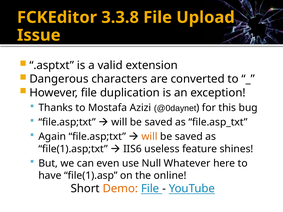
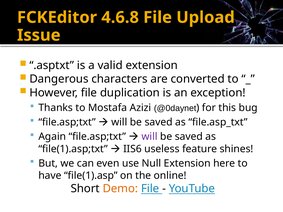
3.3.8: 3.3.8 -> 4.6.8
will at (150, 137) colour: orange -> purple
Null Whatever: Whatever -> Extension
